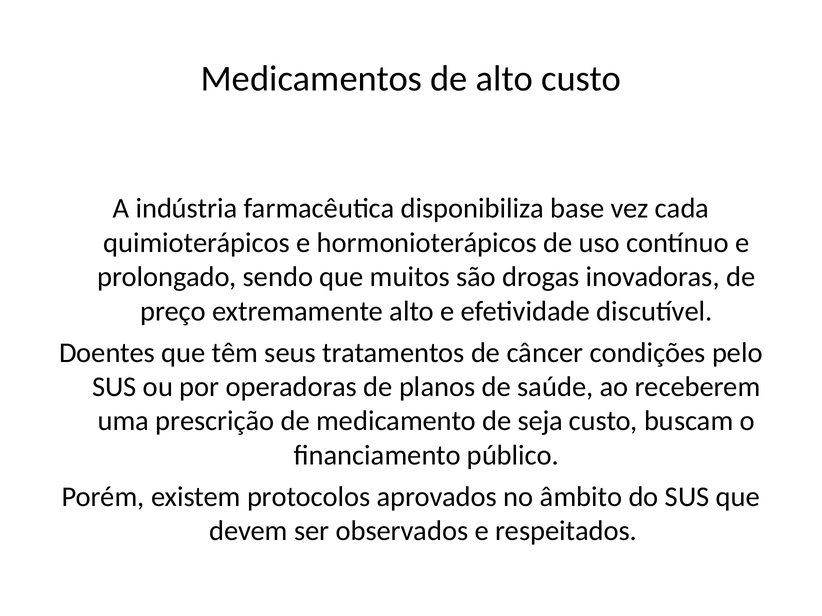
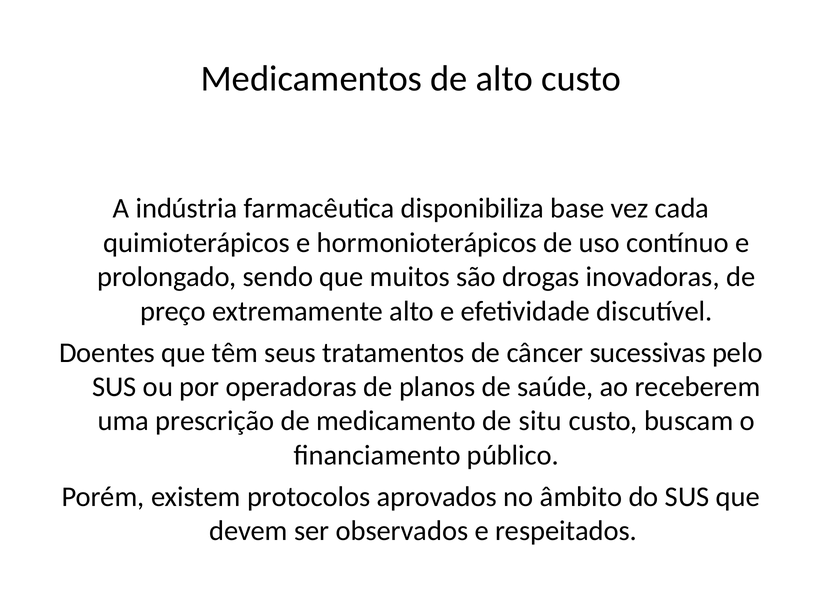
condições: condições -> sucessivas
seja: seja -> situ
